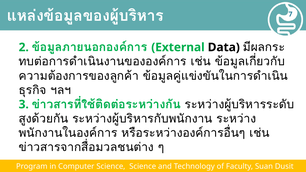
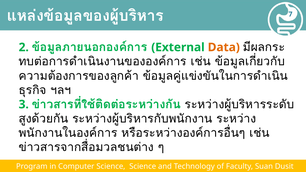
Data colour: black -> orange
